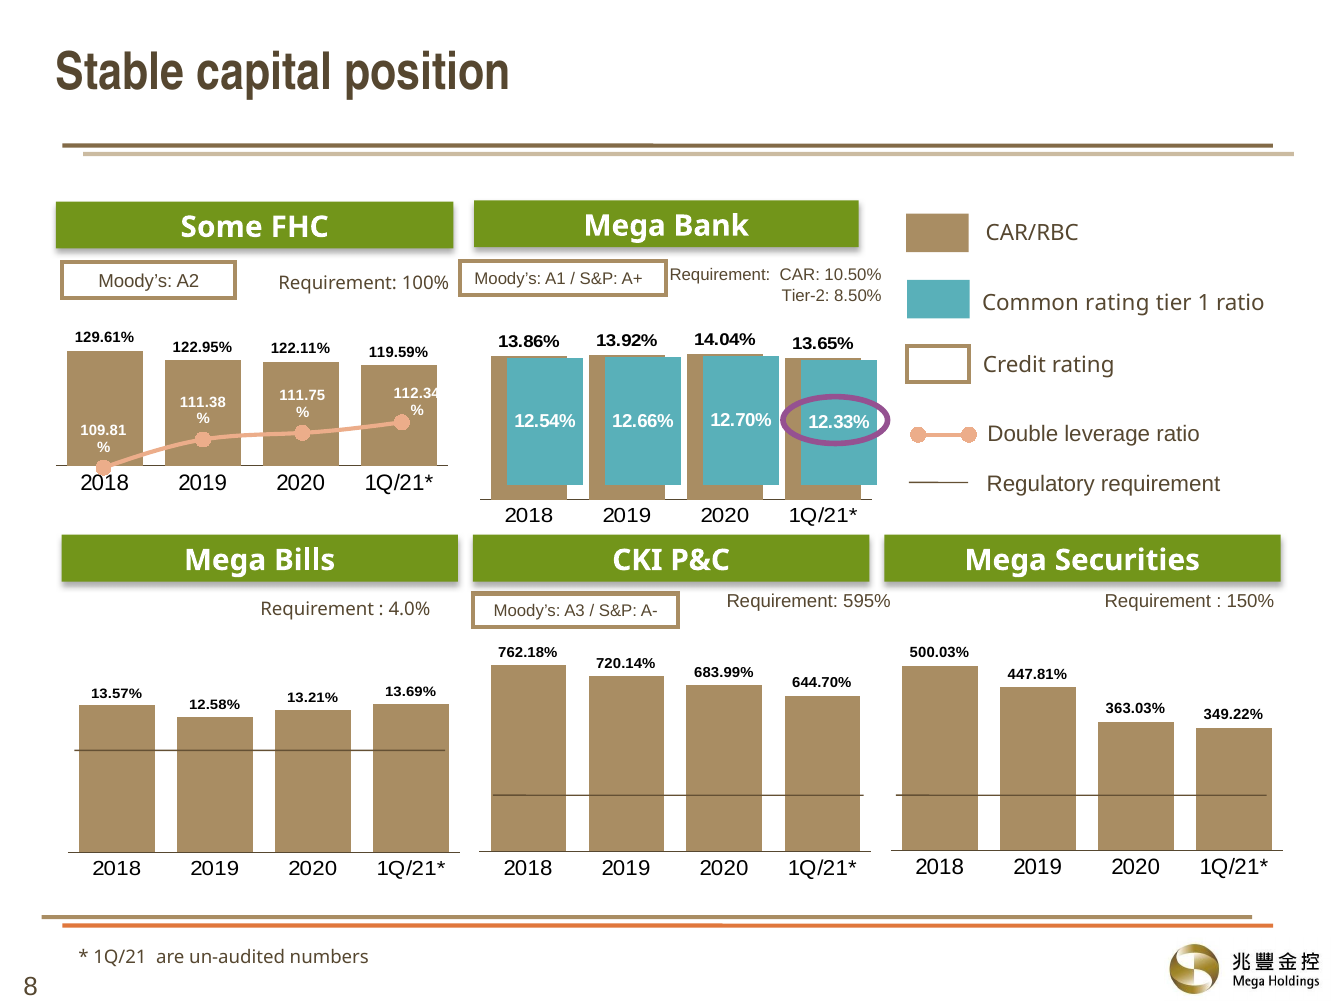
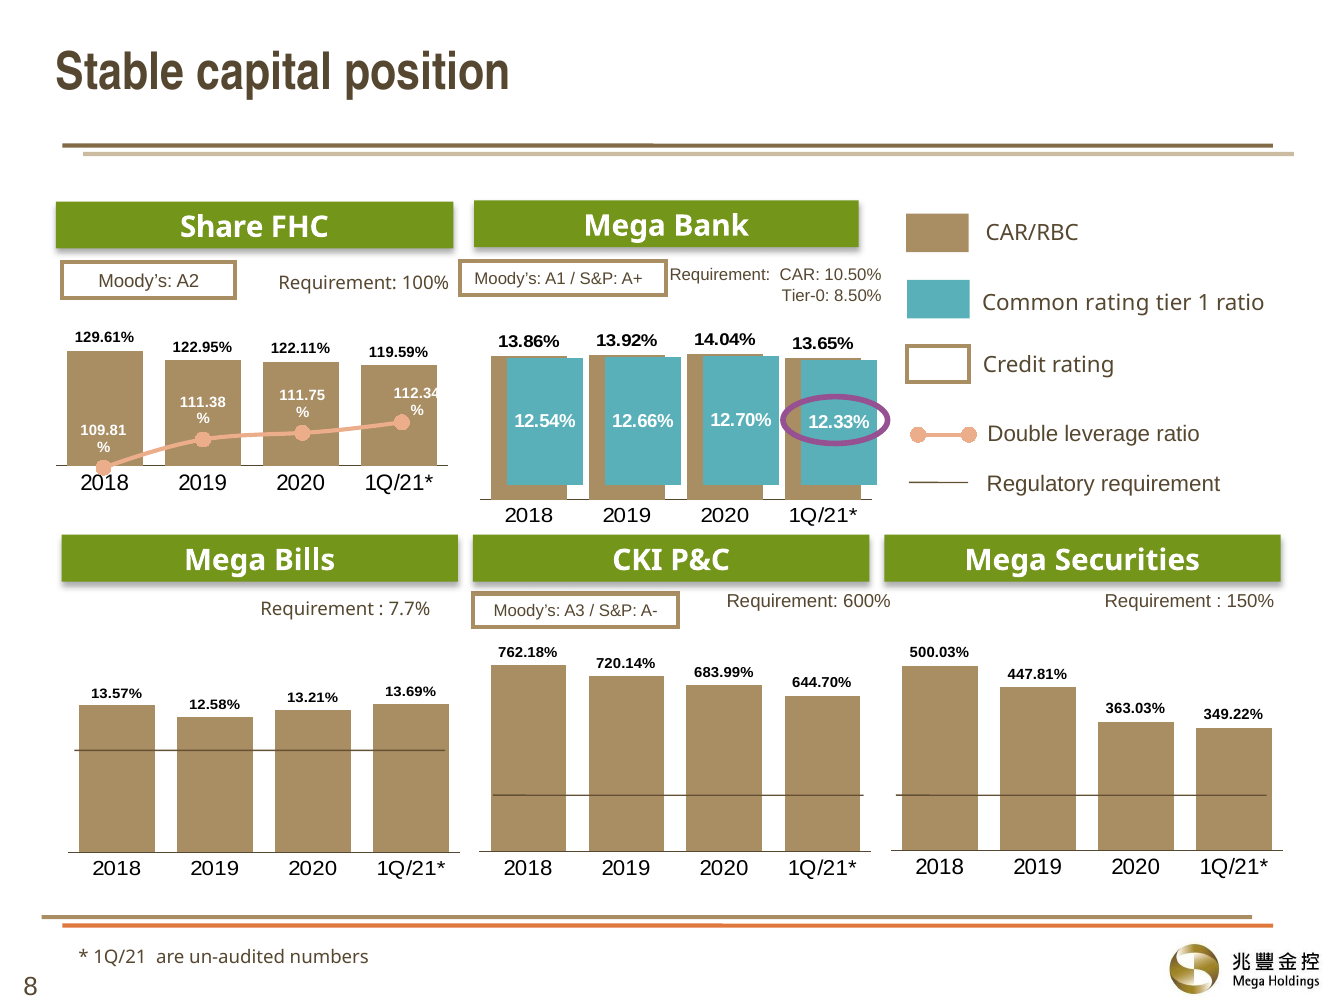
Some: Some -> Share
Tier-2: Tier-2 -> Tier-0
595%: 595% -> 600%
4.0%: 4.0% -> 7.7%
